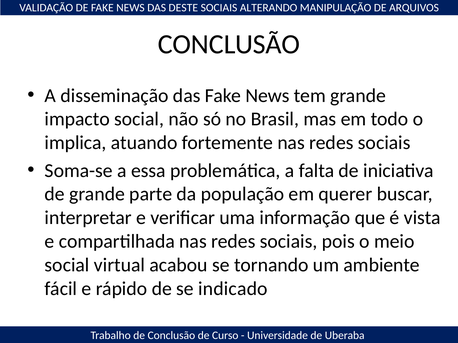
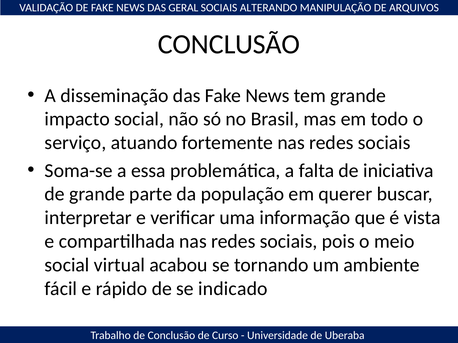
DESTE: DESTE -> GERAL
implica: implica -> serviço
